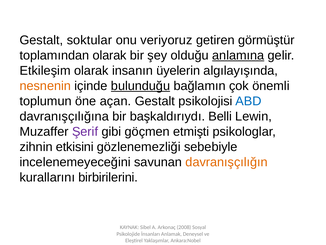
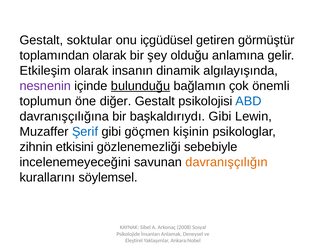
veriyoruz: veriyoruz -> içgüdüsel
anlamına underline: present -> none
üyelerin: üyelerin -> dinamik
nesnenin colour: orange -> purple
açan: açan -> diğer
başkaldırıydı Belli: Belli -> Gibi
Şerif colour: purple -> blue
etmişti: etmişti -> kişinin
birbirilerini: birbirilerini -> söylemsel
